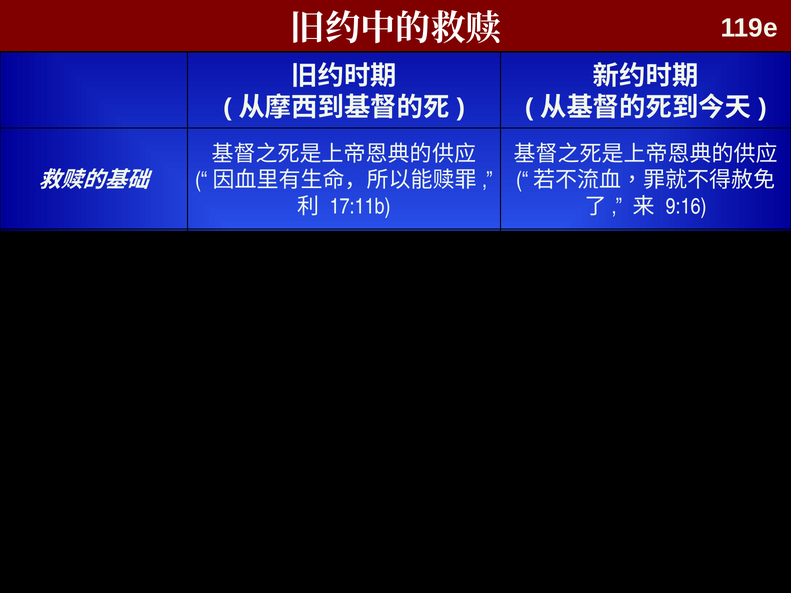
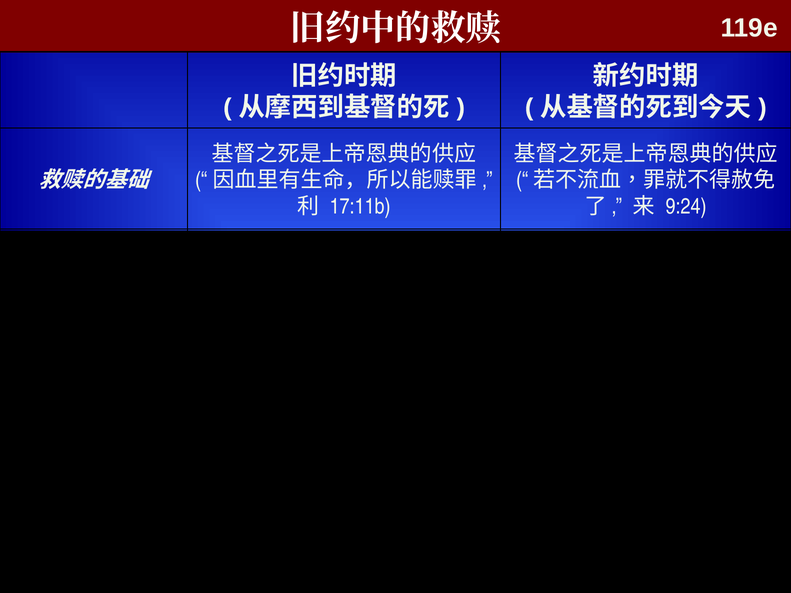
9:16: 9:16 -> 9:24
